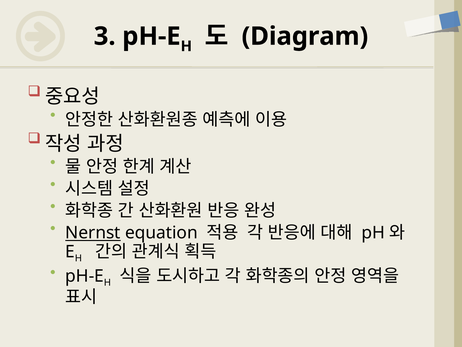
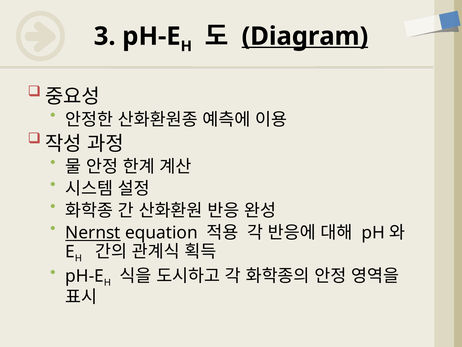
Diagram underline: none -> present
